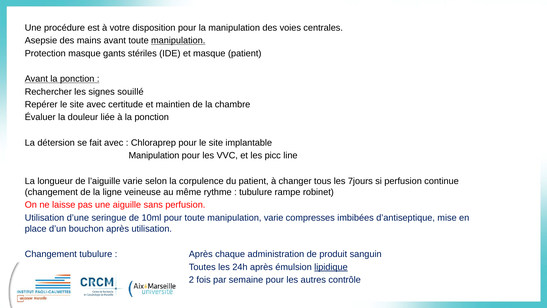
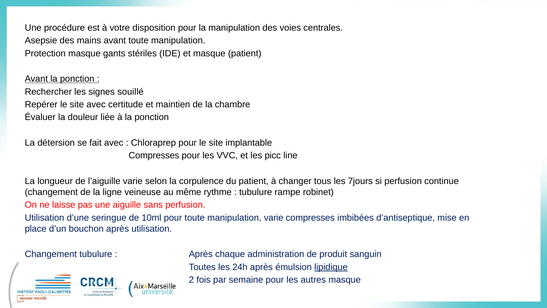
manipulation at (178, 41) underline: present -> none
Manipulation at (154, 155): Manipulation -> Compresses
autres contrôle: contrôle -> masque
